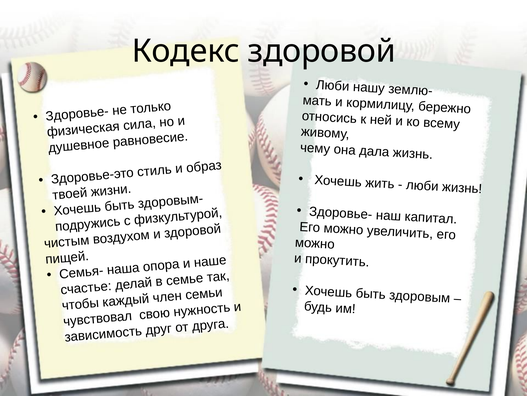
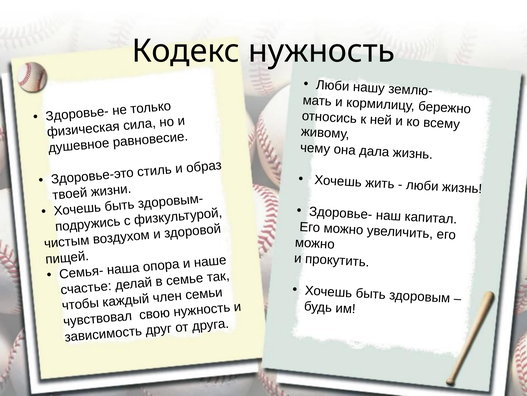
Кодекс здоровой: здоровой -> нужность
